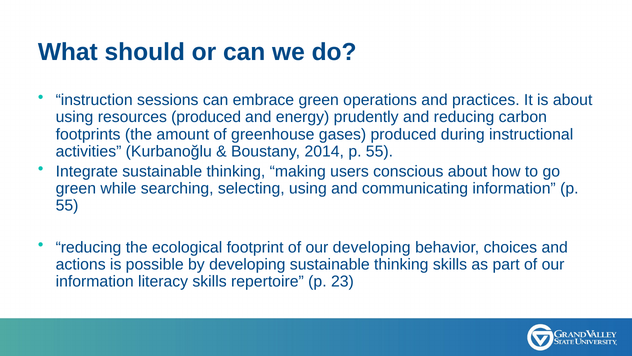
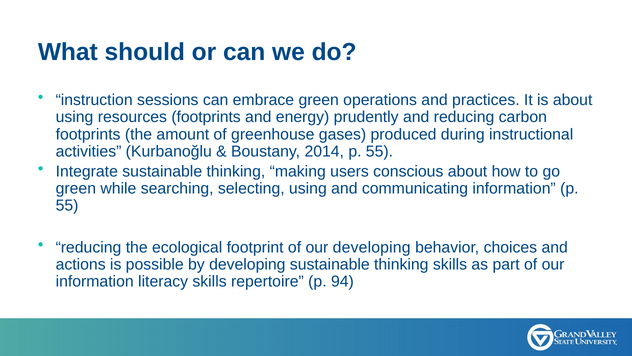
resources produced: produced -> footprints
23: 23 -> 94
